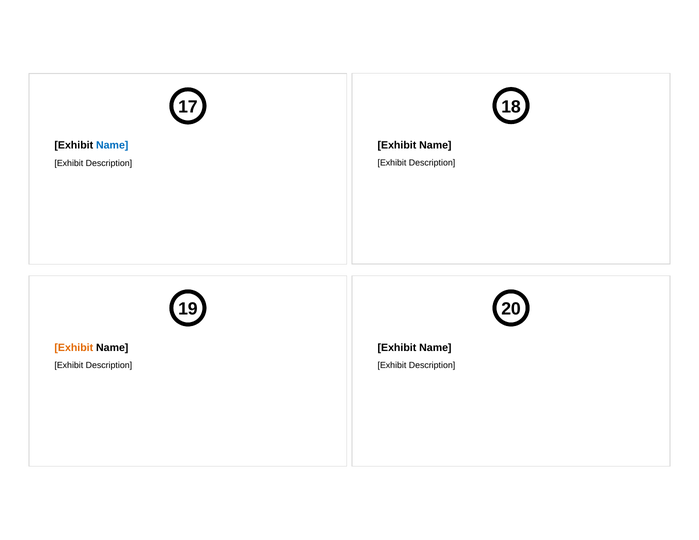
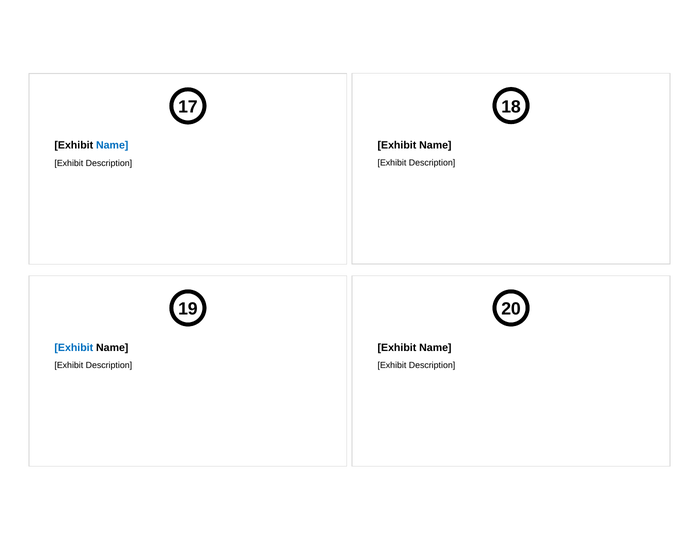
Exhibit at (74, 348) colour: orange -> blue
